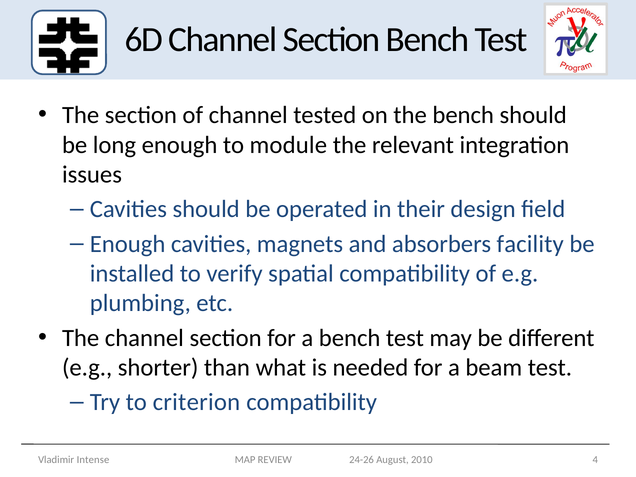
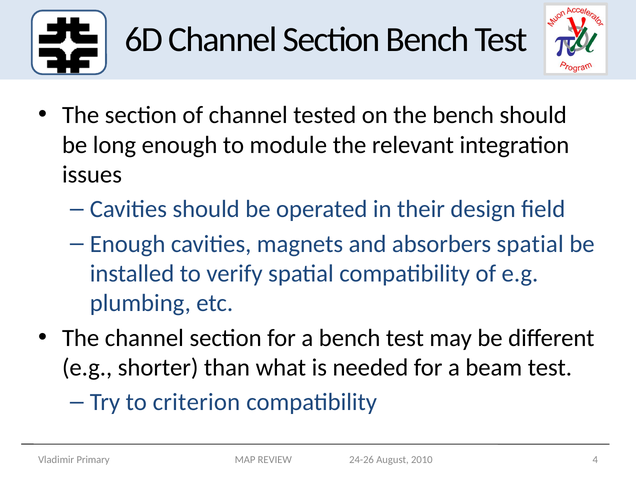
absorbers facility: facility -> spatial
Intense: Intense -> Primary
